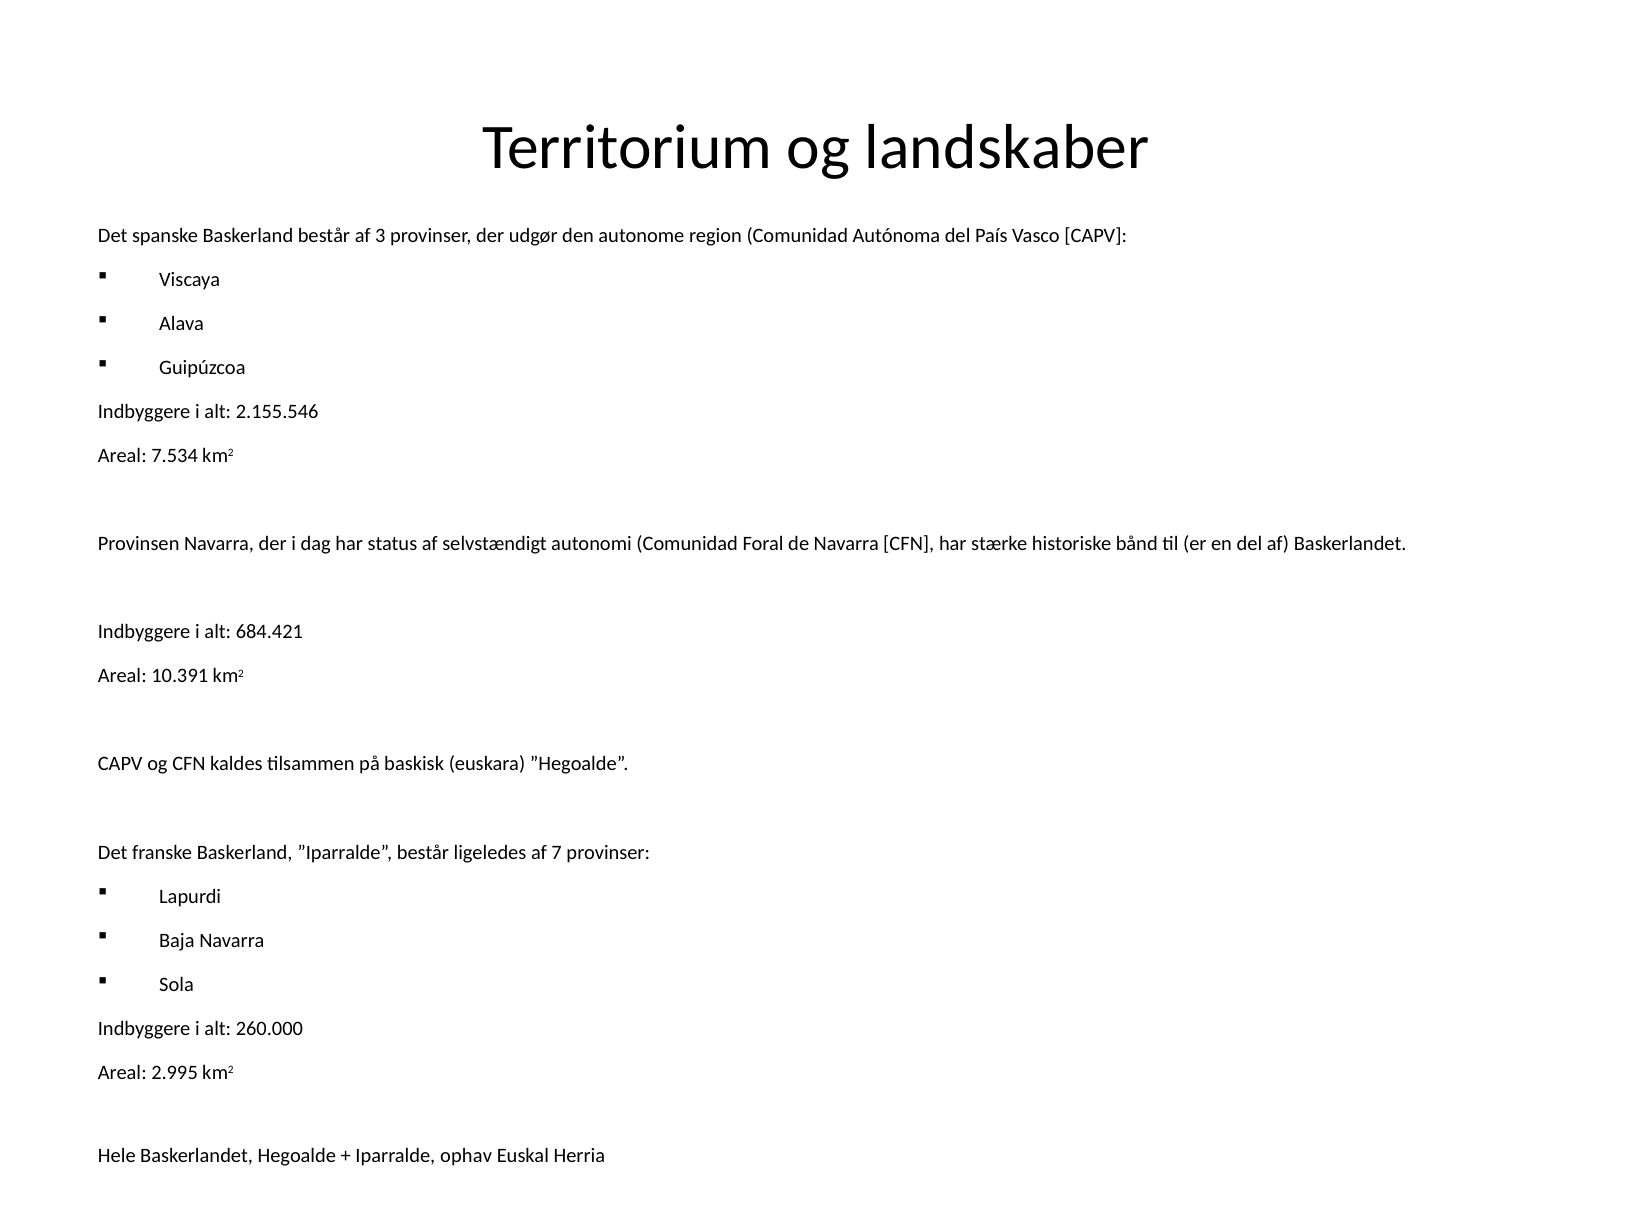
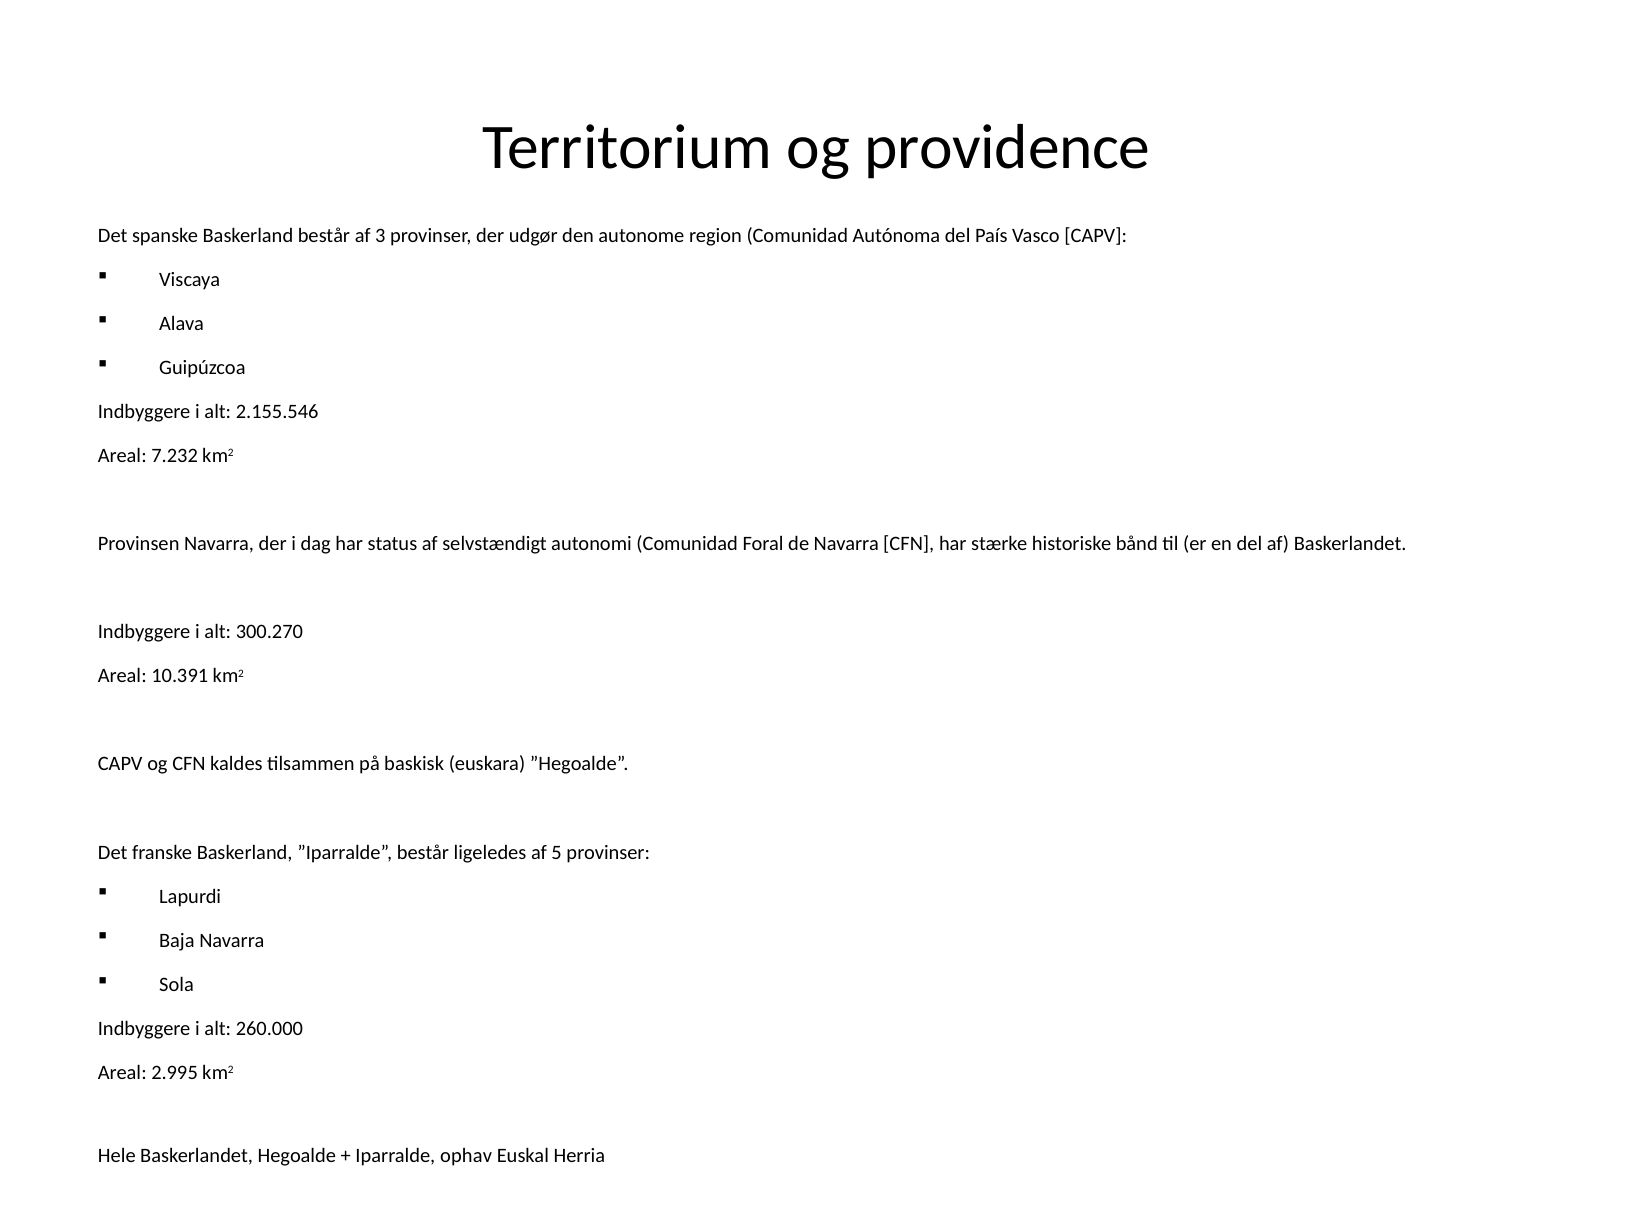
landskaber: landskaber -> providence
7.534: 7.534 -> 7.232
684.421: 684.421 -> 300.270
7: 7 -> 5
